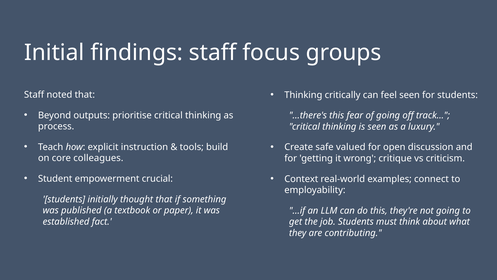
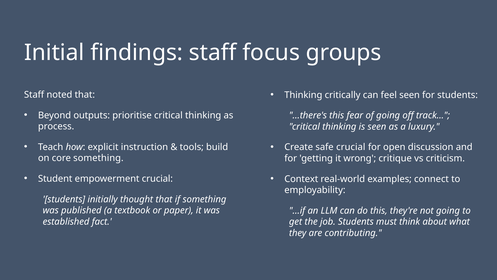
safe valued: valued -> crucial
core colleagues: colleagues -> something
